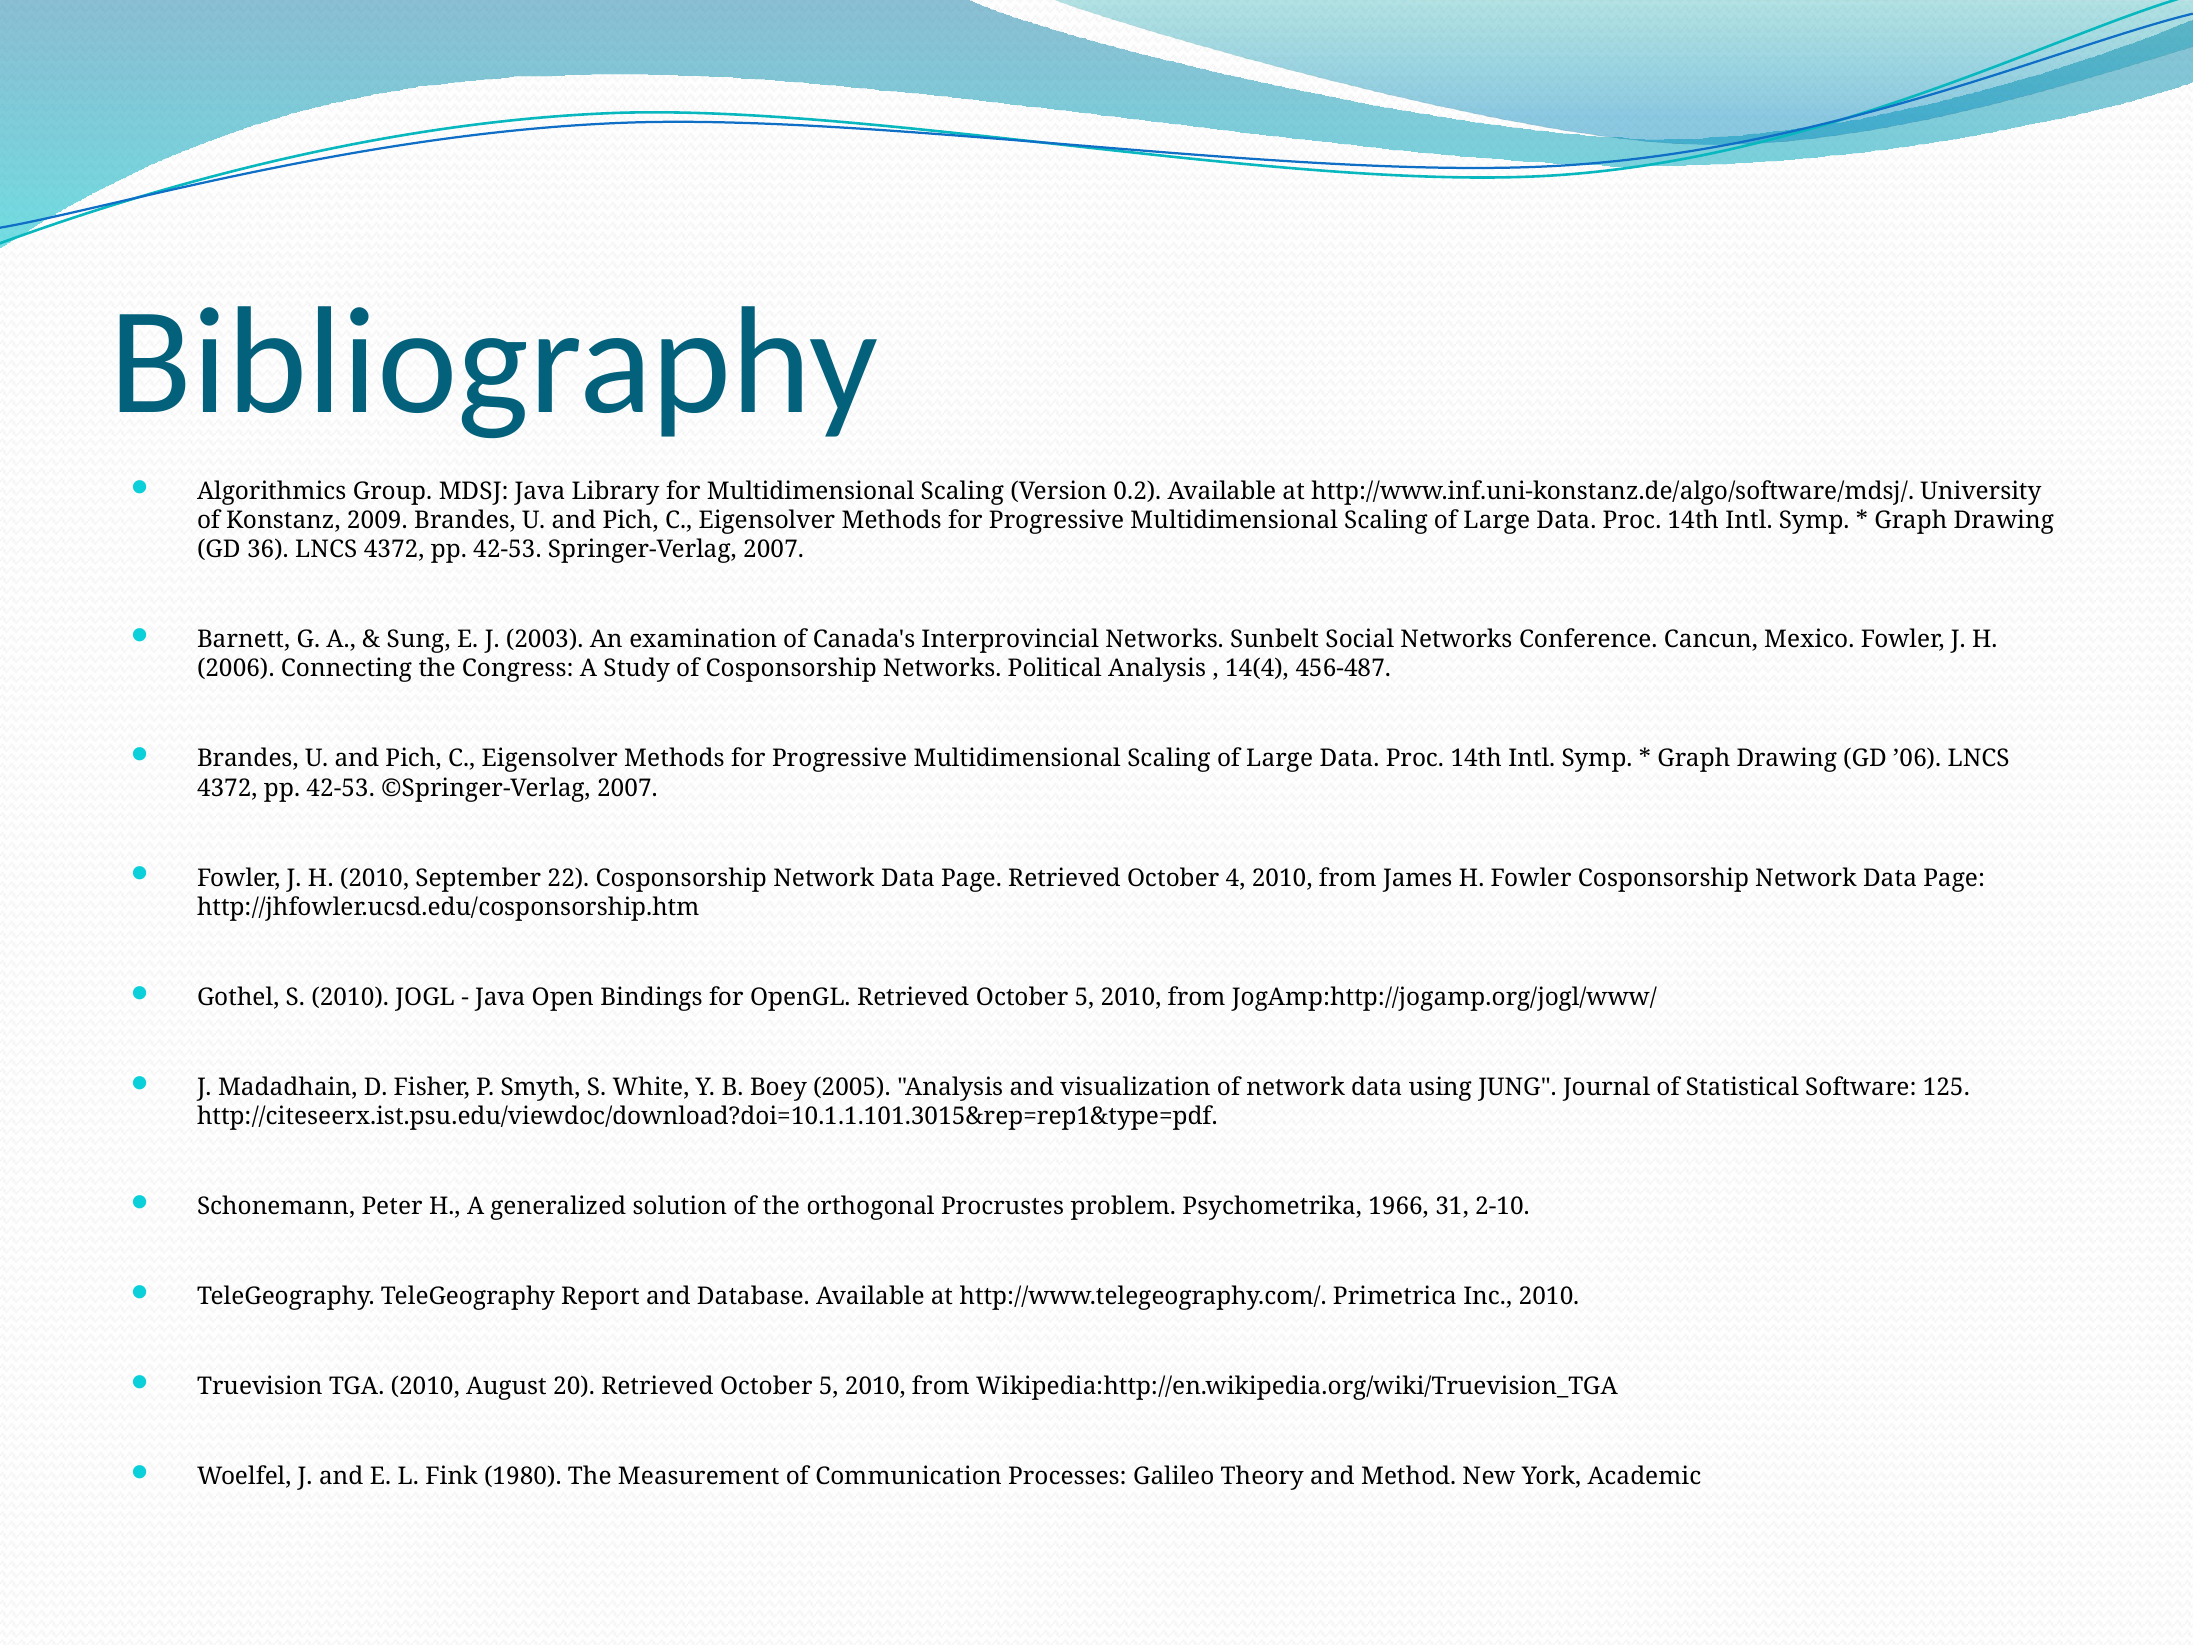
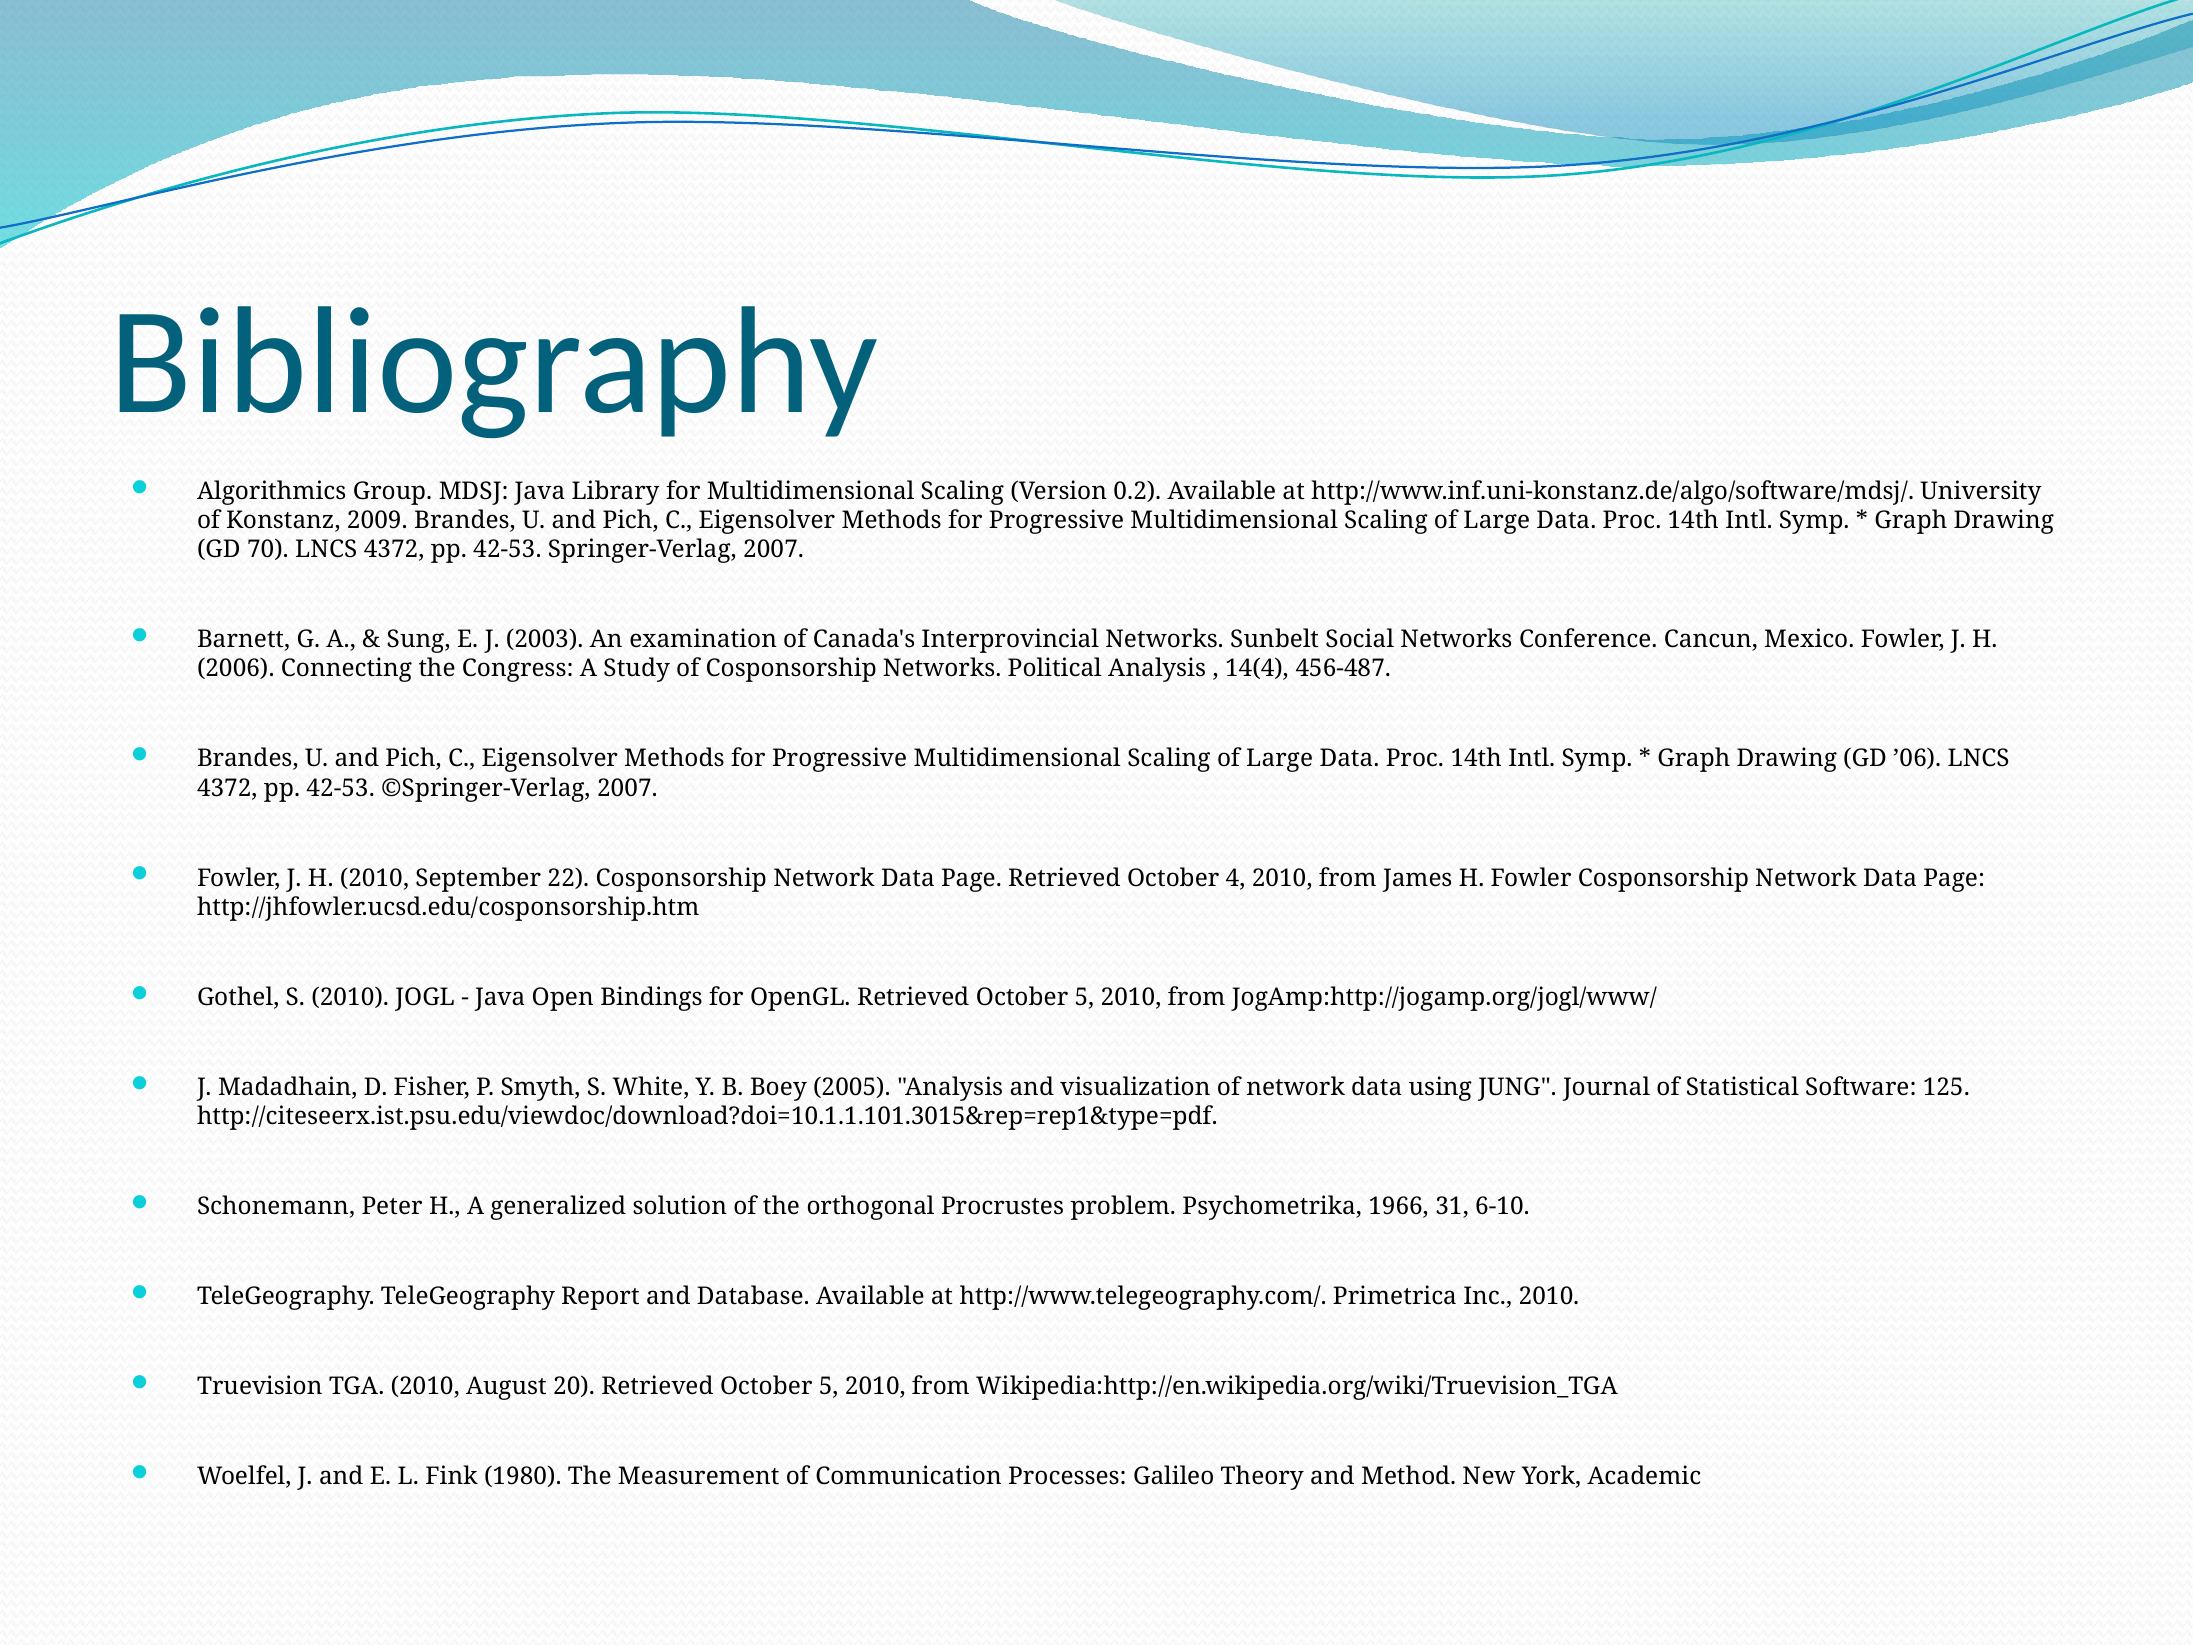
36: 36 -> 70
2-10: 2-10 -> 6-10
